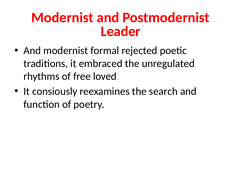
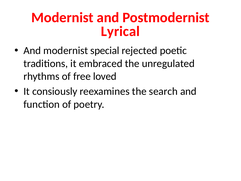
Leader: Leader -> Lyrical
formal: formal -> special
